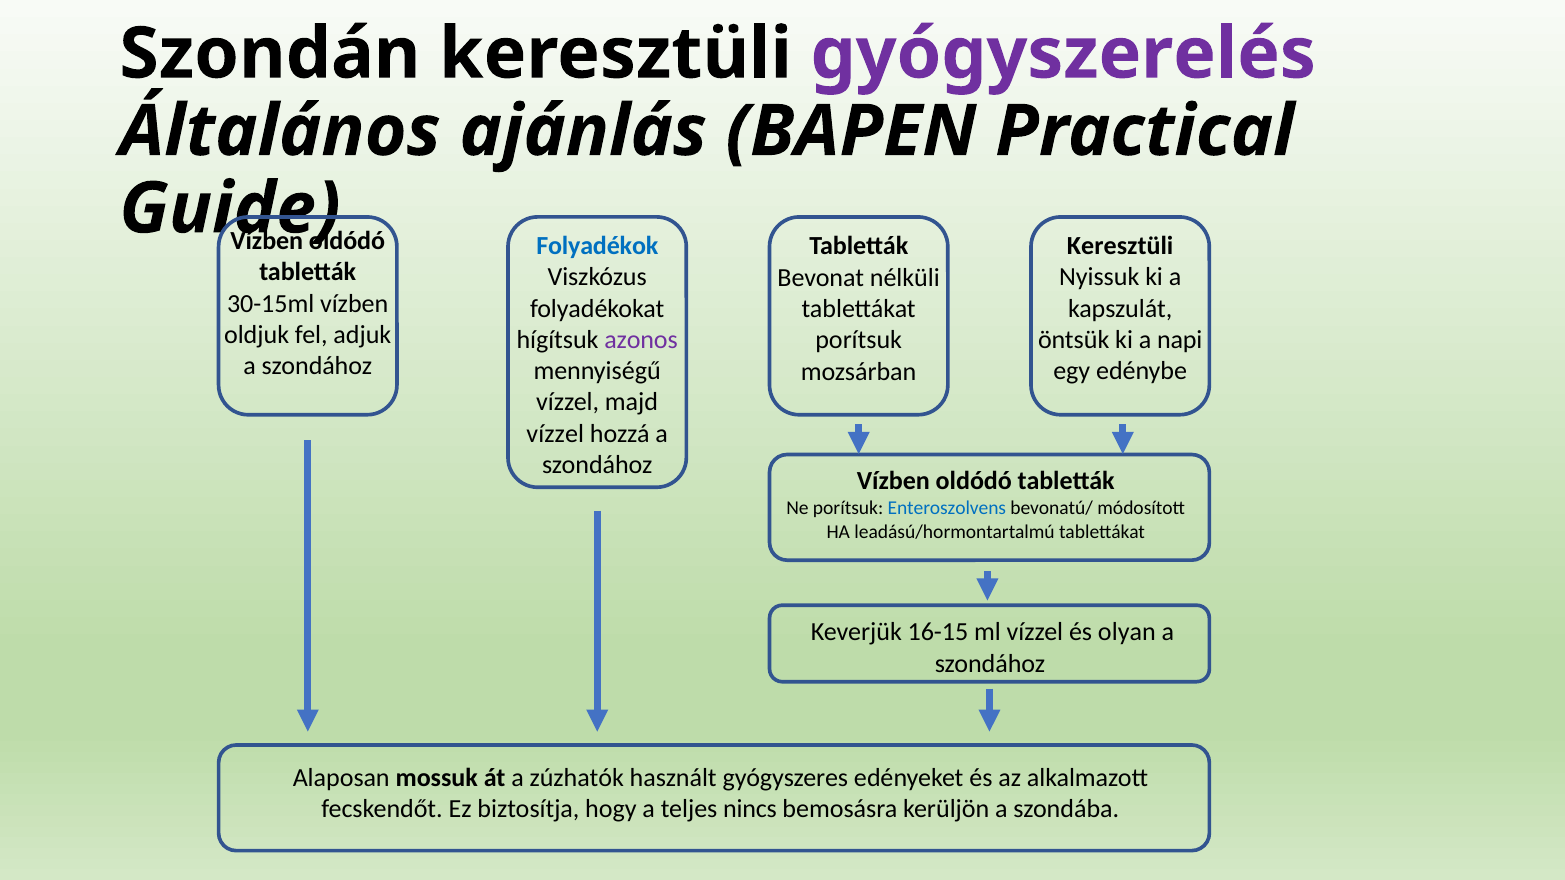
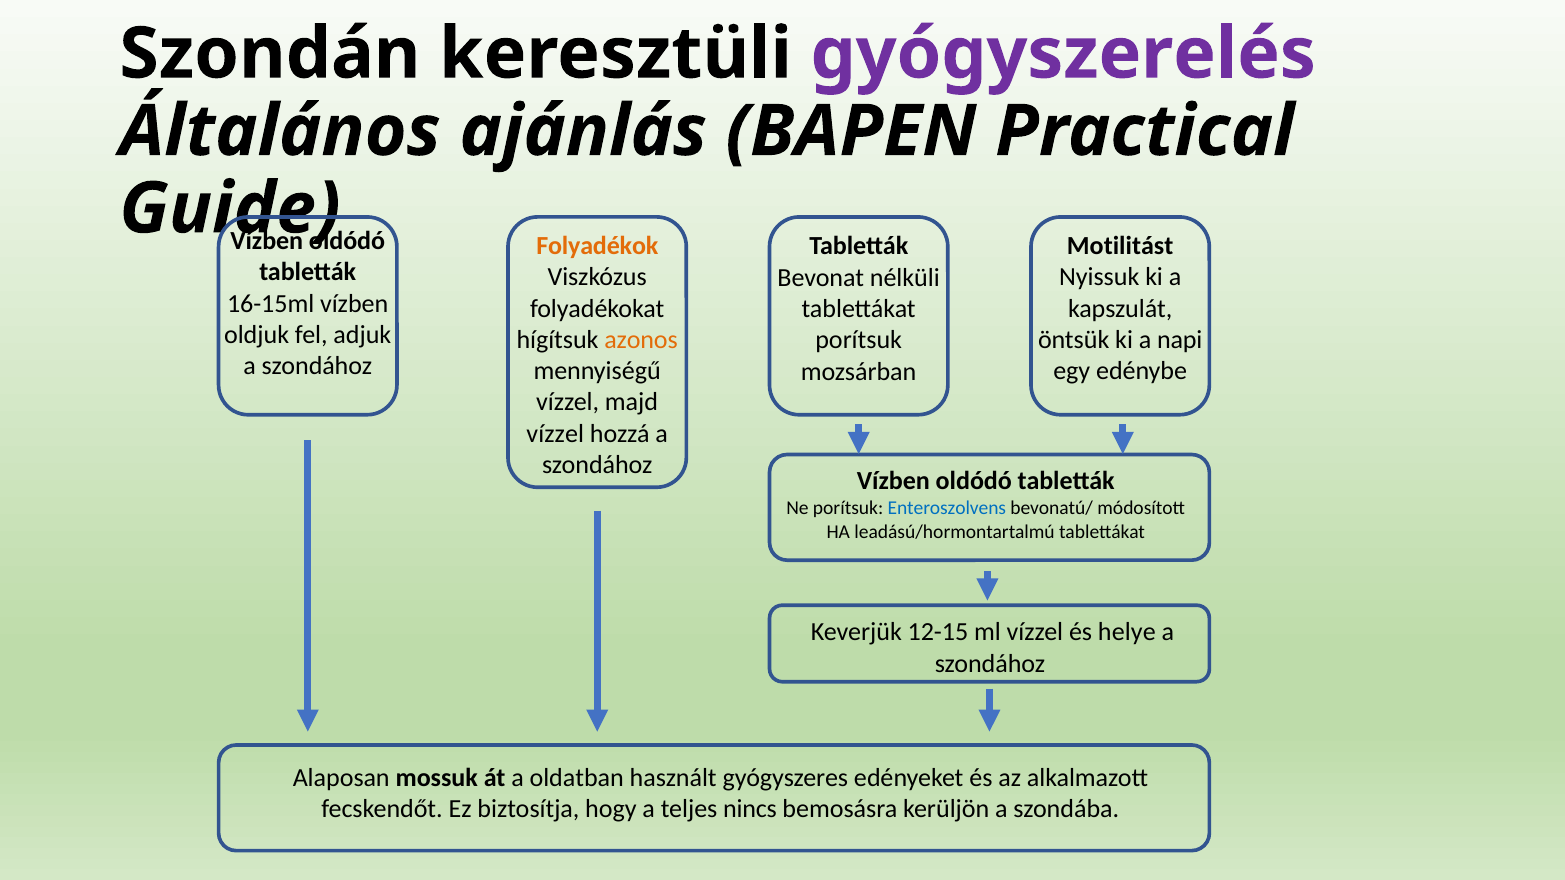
Folyadékok colour: blue -> orange
Keresztüli at (1120, 246): Keresztüli -> Motilitást
30-15ml: 30-15ml -> 16-15ml
azonos colour: purple -> orange
16-15: 16-15 -> 12-15
olyan: olyan -> helye
zúzhatók: zúzhatók -> oldatban
